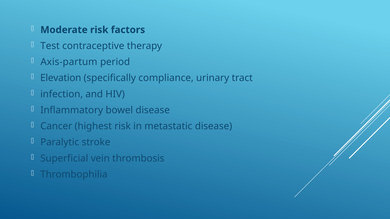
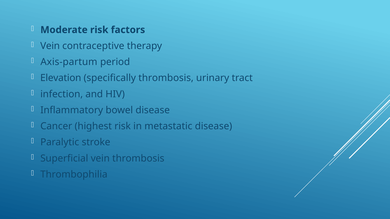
Test at (50, 46): Test -> Vein
specifically compliance: compliance -> thrombosis
